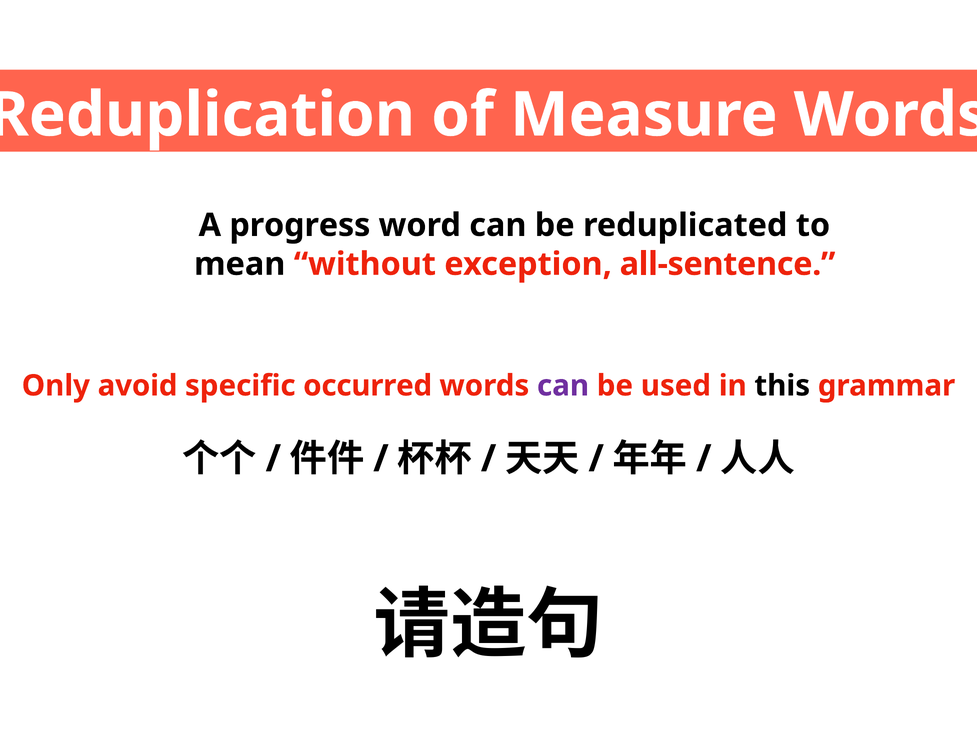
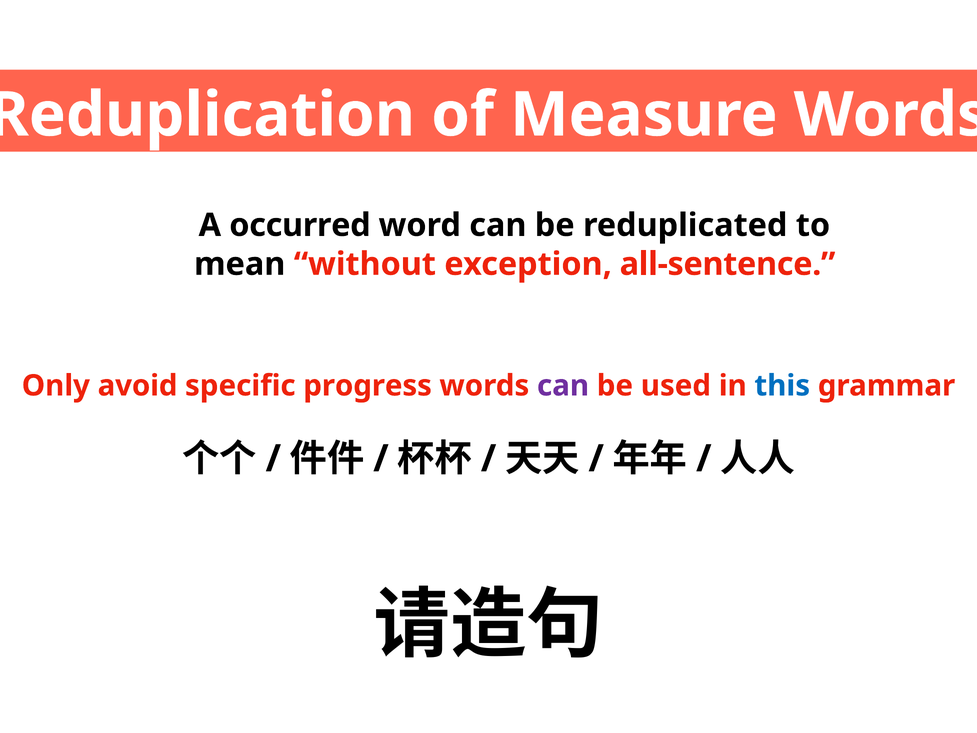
progress: progress -> occurred
occurred: occurred -> progress
this colour: black -> blue
